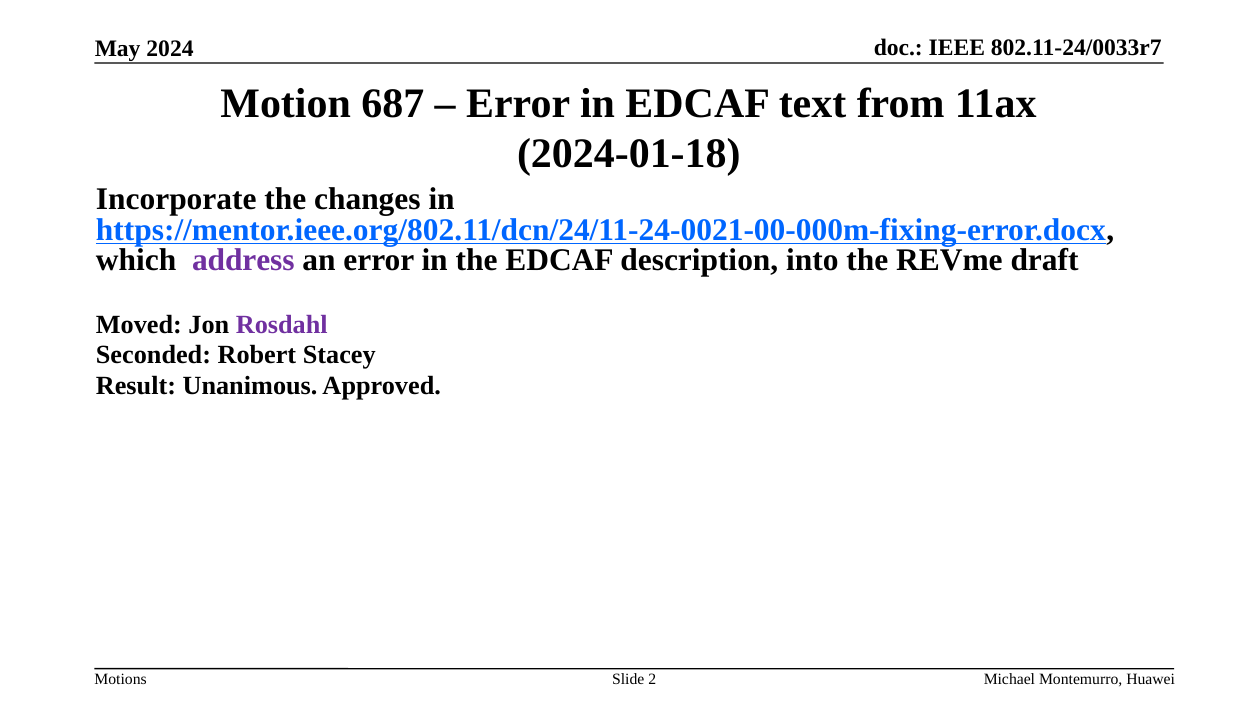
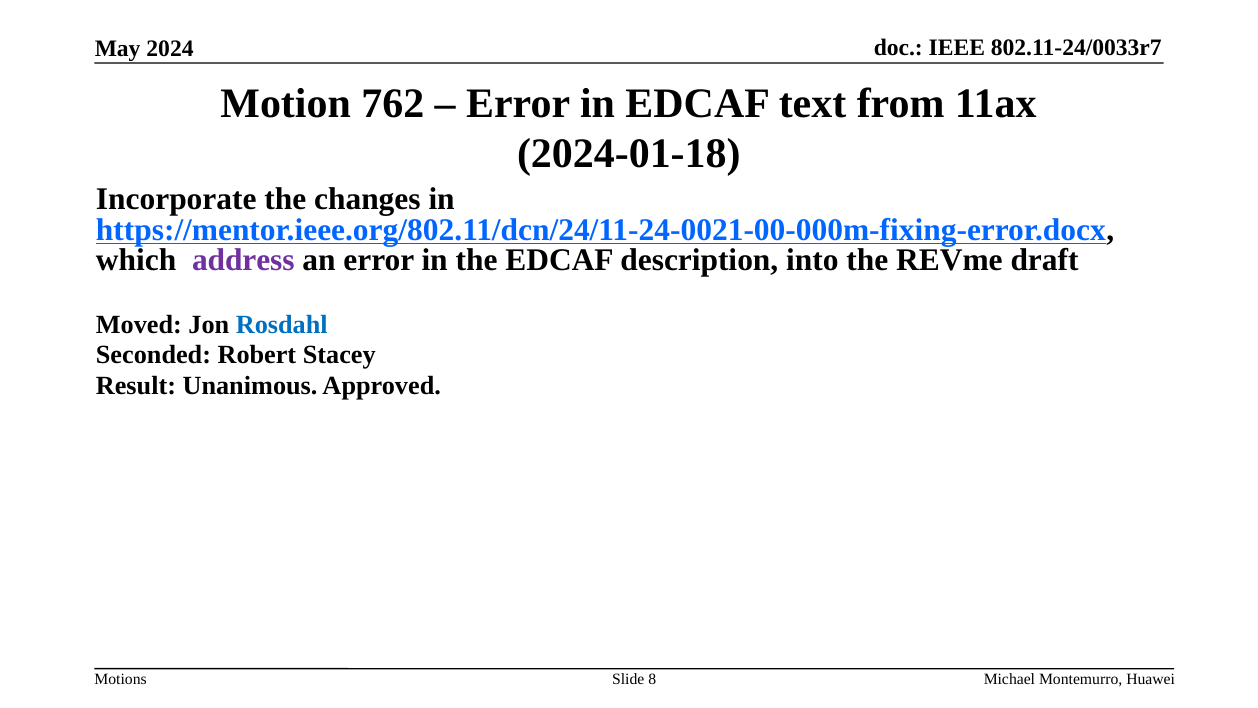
687: 687 -> 762
Rosdahl colour: purple -> blue
2: 2 -> 8
